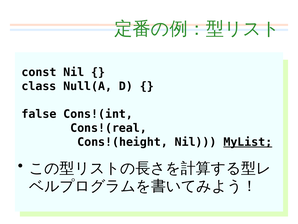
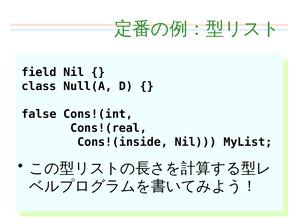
const: const -> field
Cons!(height: Cons!(height -> Cons!(inside
MyList underline: present -> none
